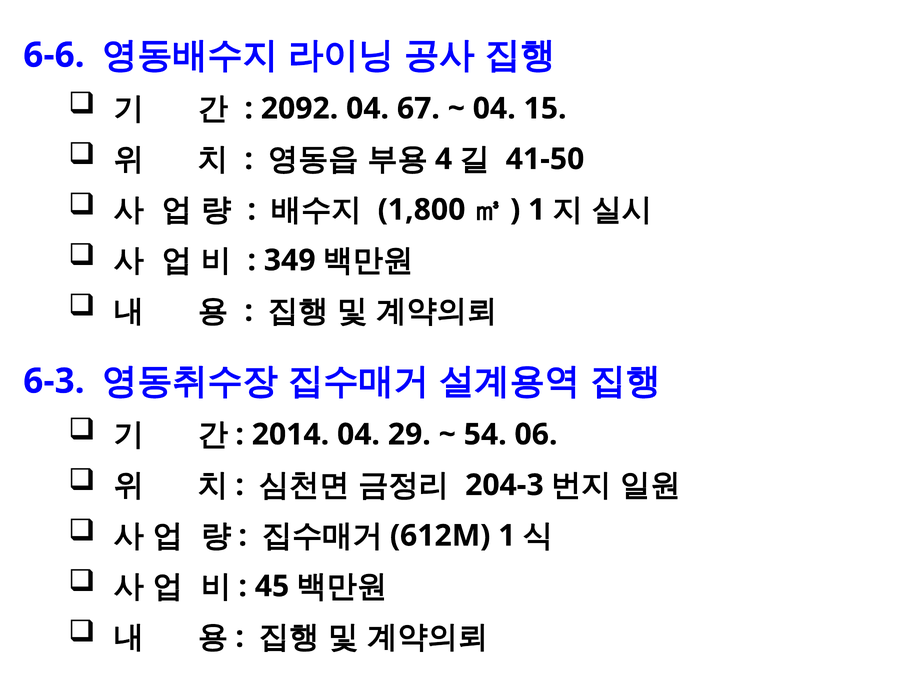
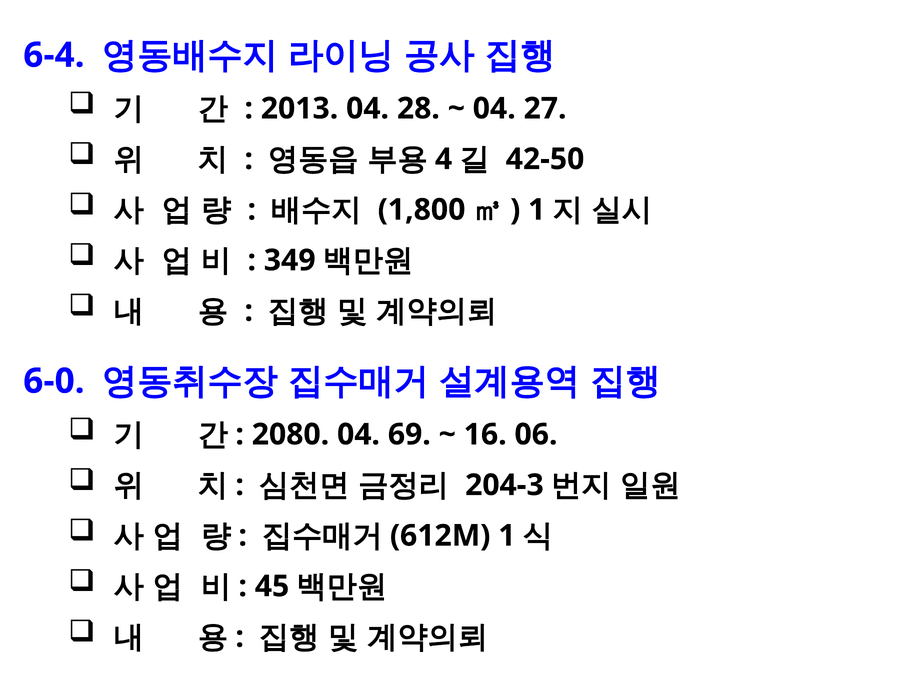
6-6: 6-6 -> 6-4
2092: 2092 -> 2013
67: 67 -> 28
15: 15 -> 27
41-50: 41-50 -> 42-50
6-3: 6-3 -> 6-0
2014: 2014 -> 2080
29: 29 -> 69
54: 54 -> 16
